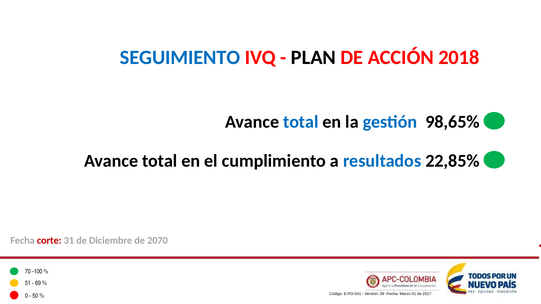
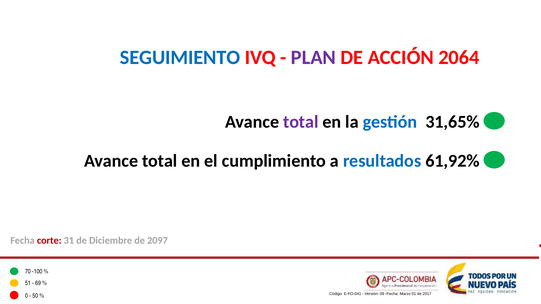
PLAN colour: black -> purple
2018: 2018 -> 2064
total at (301, 122) colour: blue -> purple
98,65%: 98,65% -> 31,65%
22,85%: 22,85% -> 61,92%
2070: 2070 -> 2097
